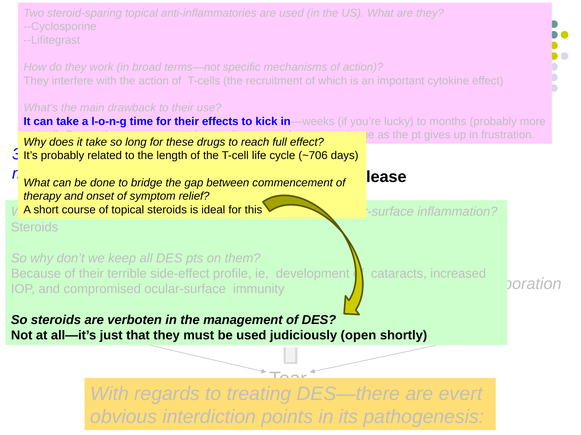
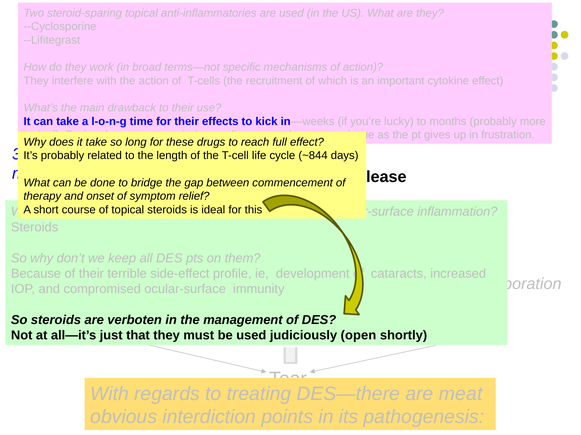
~706: ~706 -> ~844
evert: evert -> meat
